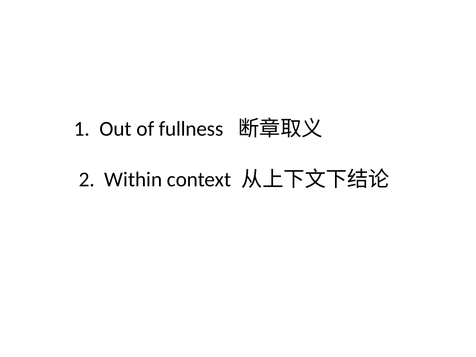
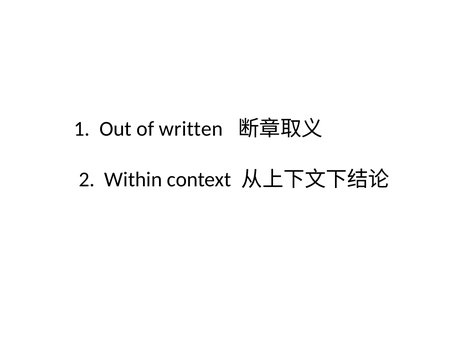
fullness: fullness -> written
